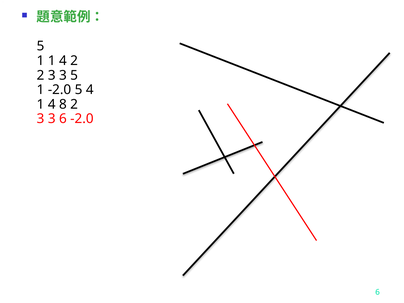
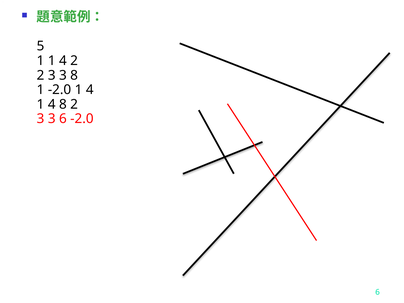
3 5: 5 -> 8
-2.0 5: 5 -> 1
